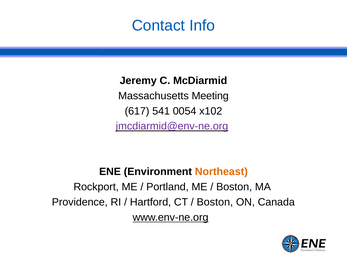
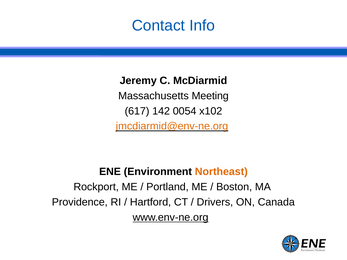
541: 541 -> 142
jmcdiarmid@env-ne.org colour: purple -> orange
Boston at (215, 202): Boston -> Drivers
